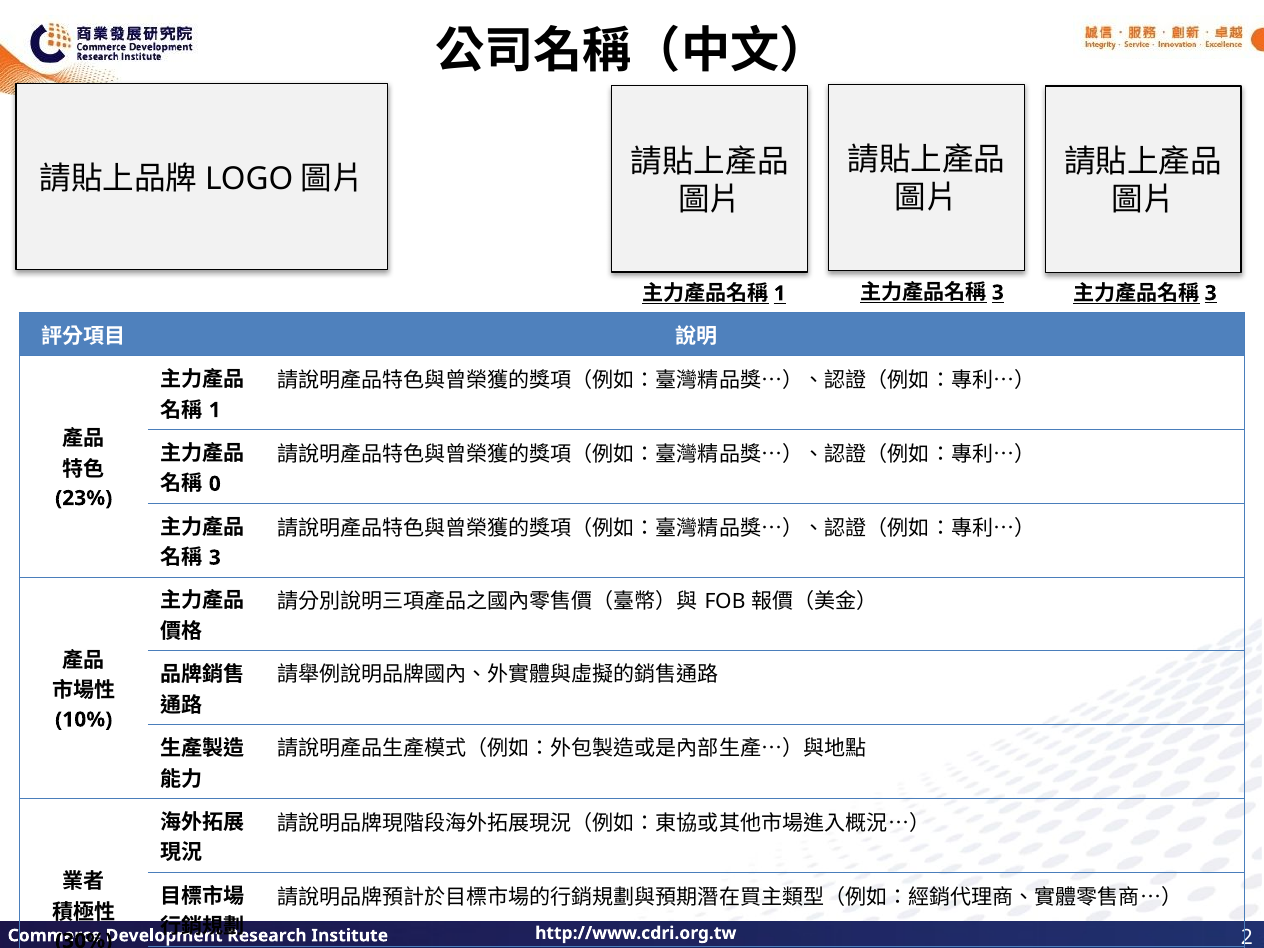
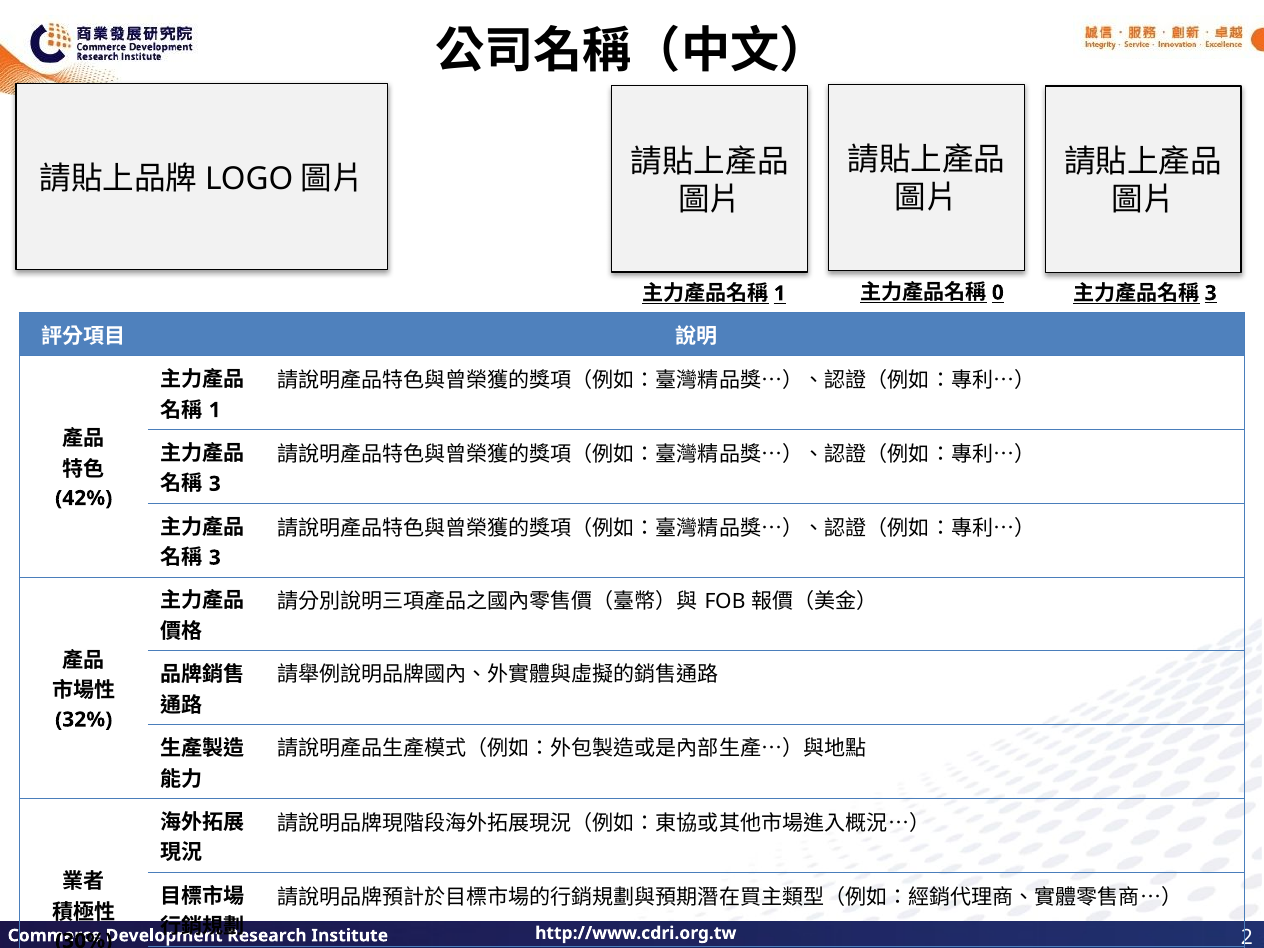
3 at (998, 293): 3 -> 0
0 at (215, 484): 0 -> 3
23%: 23% -> 42%
10%: 10% -> 32%
